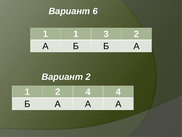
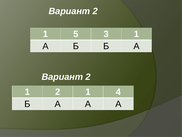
6 at (95, 11): 6 -> 2
1 1: 1 -> 5
3 2: 2 -> 1
1 2 4: 4 -> 1
